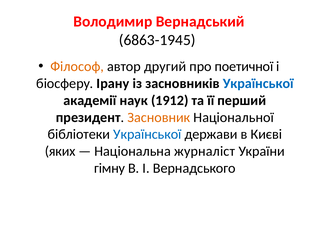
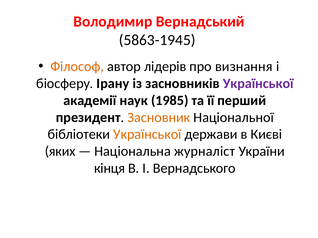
6863-1945: 6863-1945 -> 5863-1945
другий: другий -> лідерів
поетичної: поетичної -> визнання
Української at (258, 84) colour: blue -> purple
1912: 1912 -> 1985
Української at (147, 135) colour: blue -> orange
гімну: гімну -> кінця
